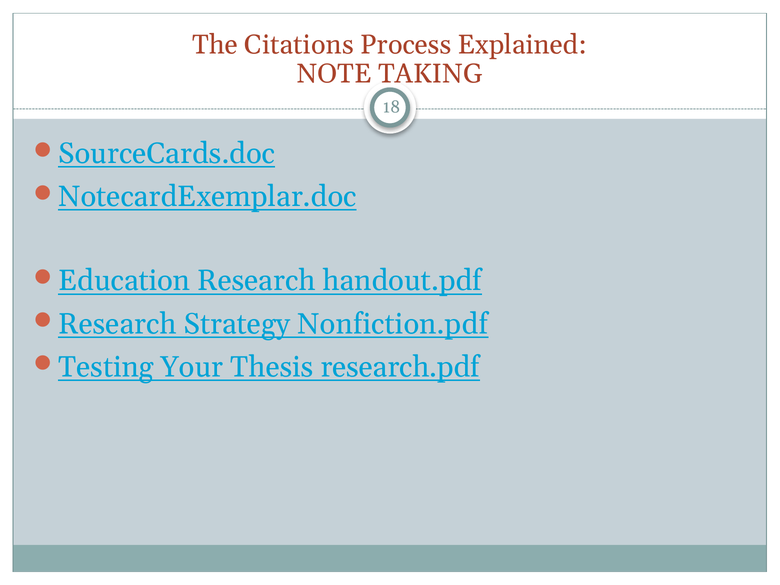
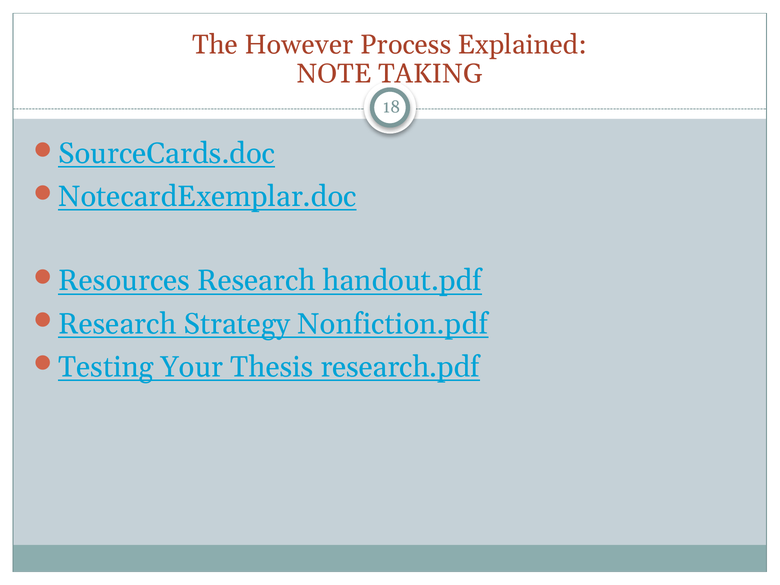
Citations: Citations -> However
Education: Education -> Resources
